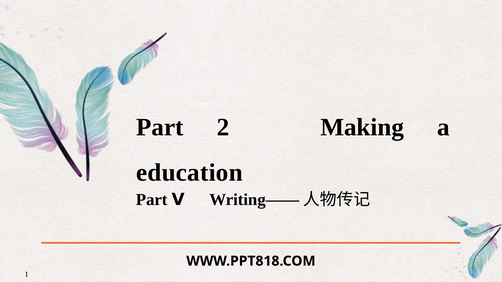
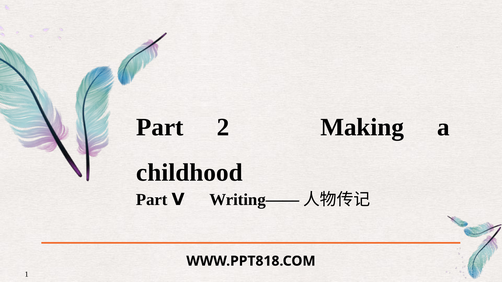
education: education -> childhood
